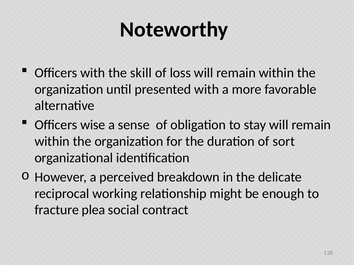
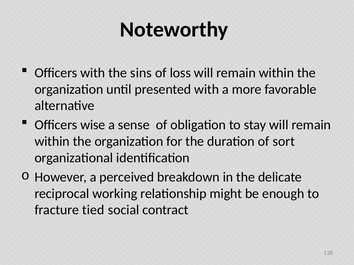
skill: skill -> sins
plea: plea -> tied
